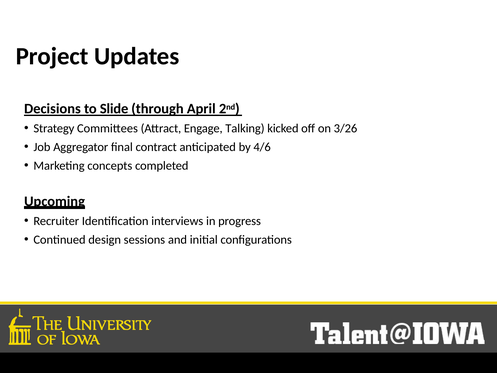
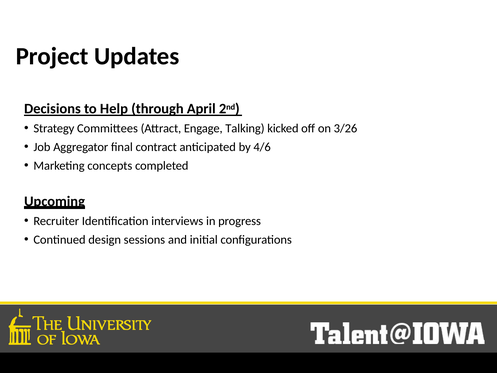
Slide: Slide -> Help
